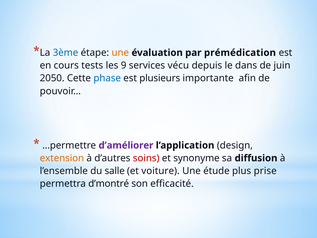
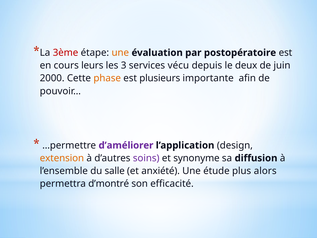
3ème colour: blue -> red
prémédication: prémédication -> postopératoire
tests: tests -> leurs
9: 9 -> 3
dans: dans -> deux
2050: 2050 -> 2000
phase colour: blue -> orange
soins colour: red -> purple
voiture: voiture -> anxiété
prise: prise -> alors
